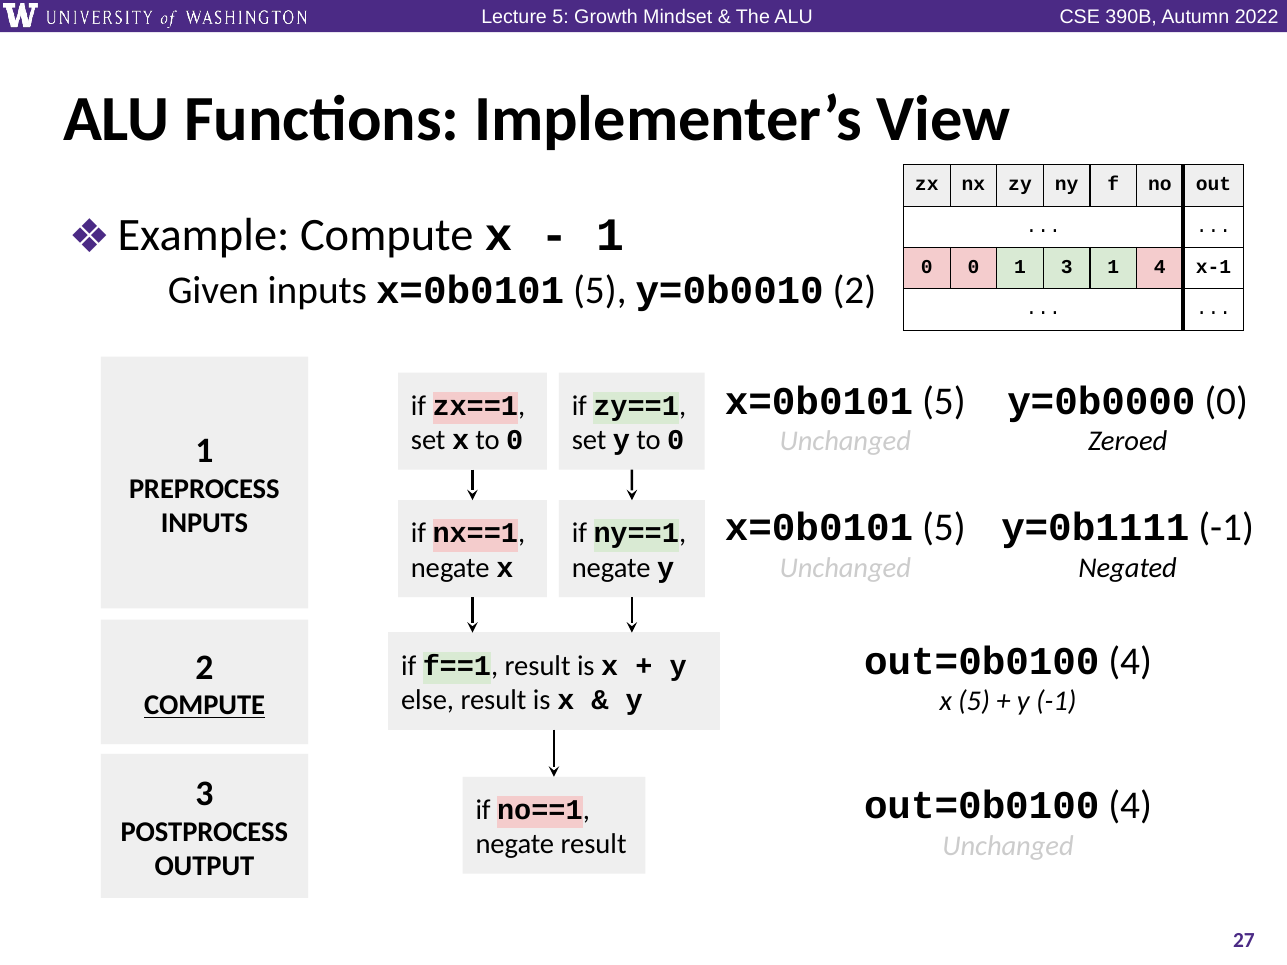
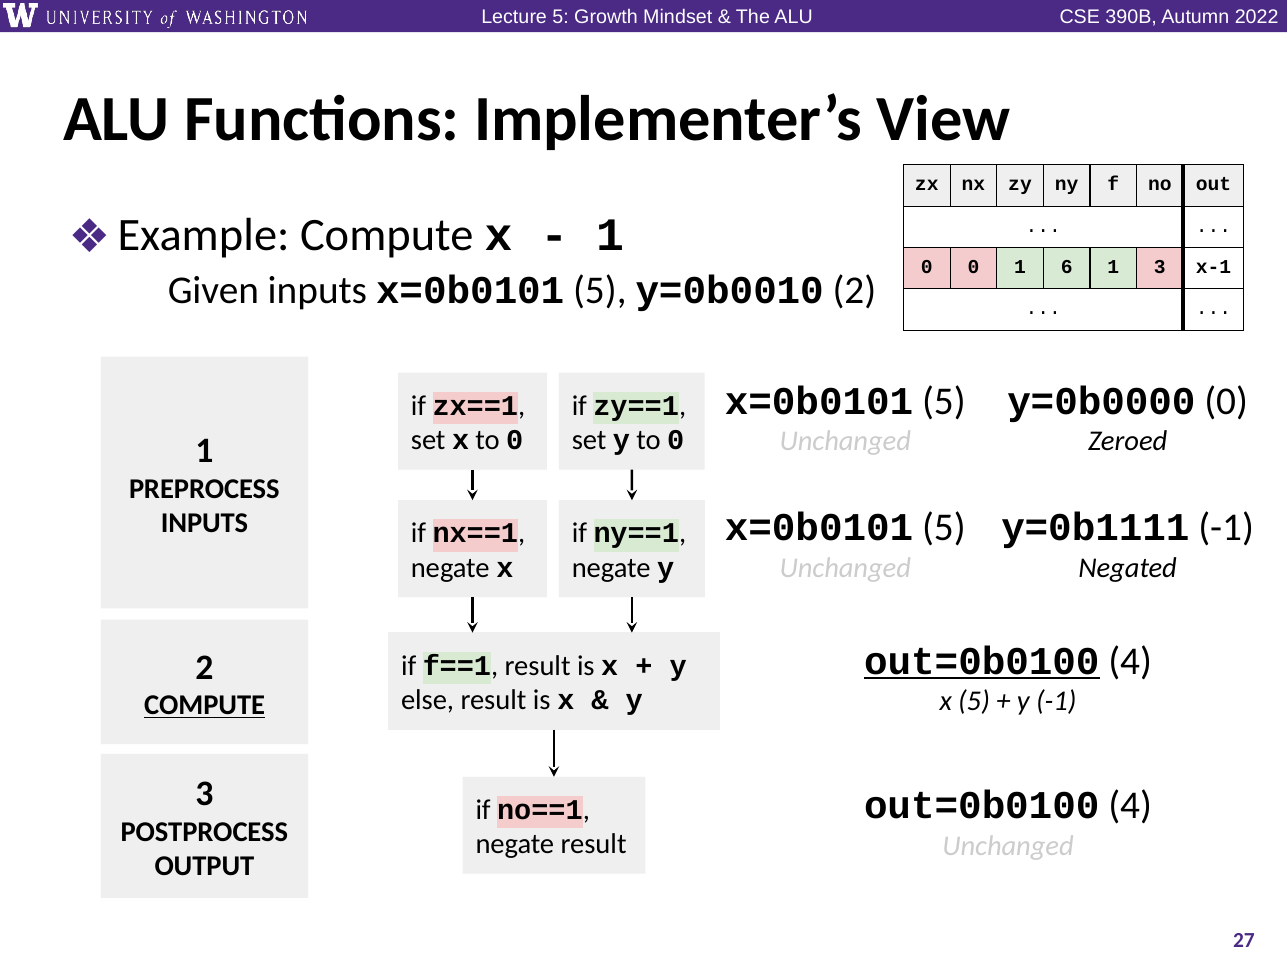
1 3: 3 -> 6
1 4: 4 -> 3
out=0b0100 at (982, 661) underline: none -> present
